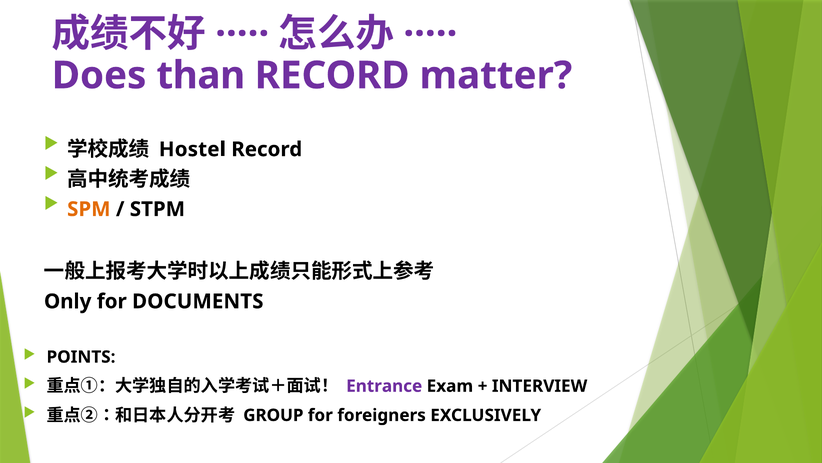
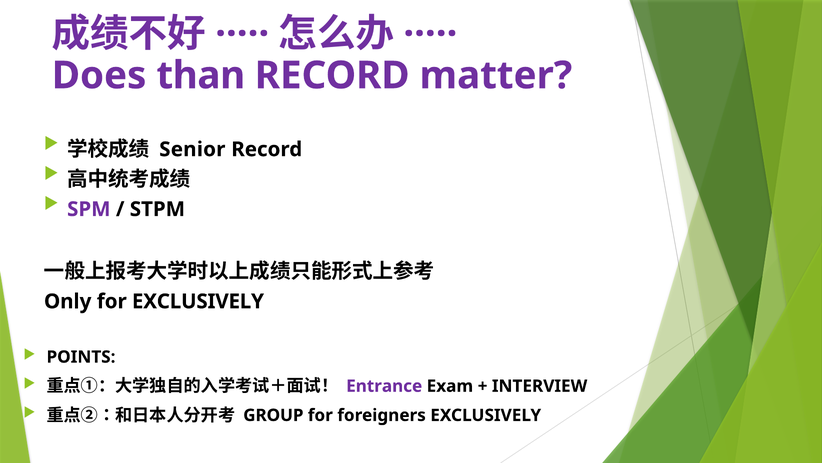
Hostel: Hostel -> Senior
SPM colour: orange -> purple
for DOCUMENTS: DOCUMENTS -> EXCLUSIVELY
